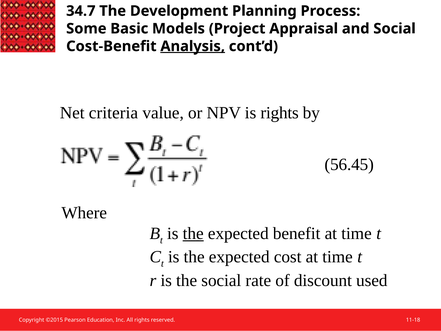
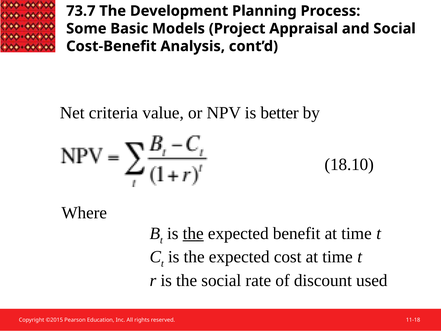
34.7: 34.7 -> 73.7
Analysis underline: present -> none
is rights: rights -> better
56.45: 56.45 -> 18.10
